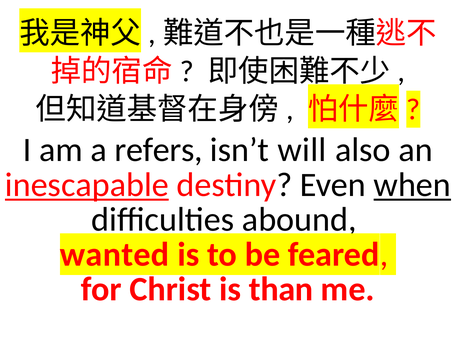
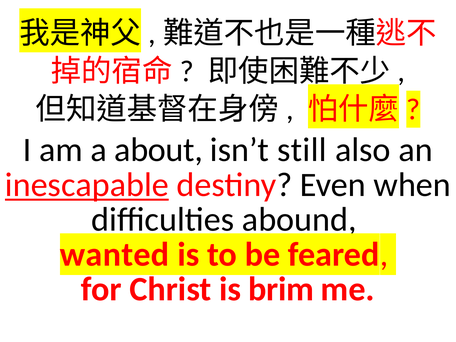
refers: refers -> about
will: will -> still
when underline: present -> none
than: than -> brim
